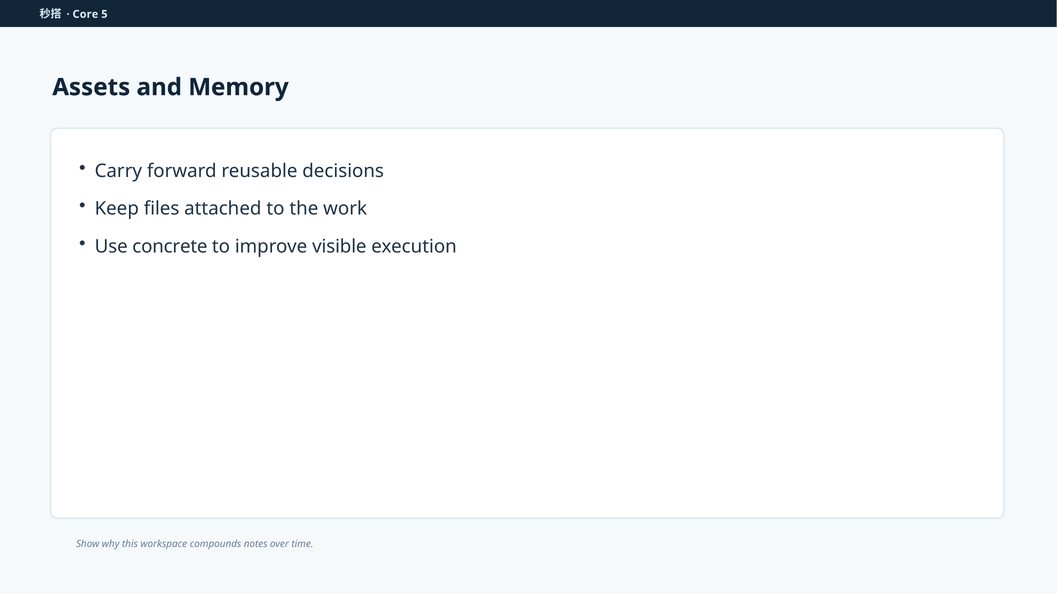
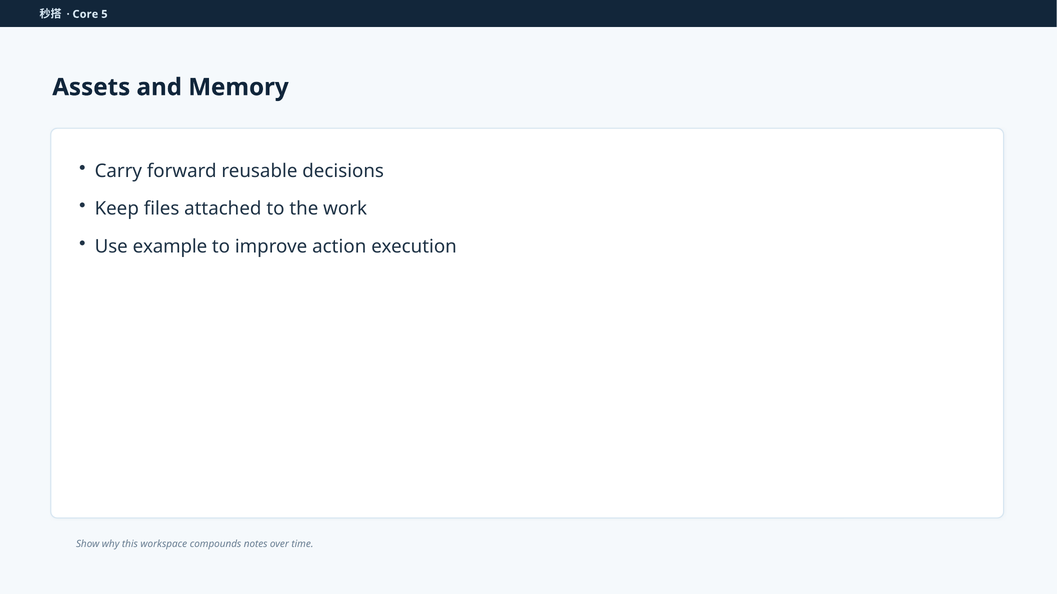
concrete: concrete -> example
visible: visible -> action
